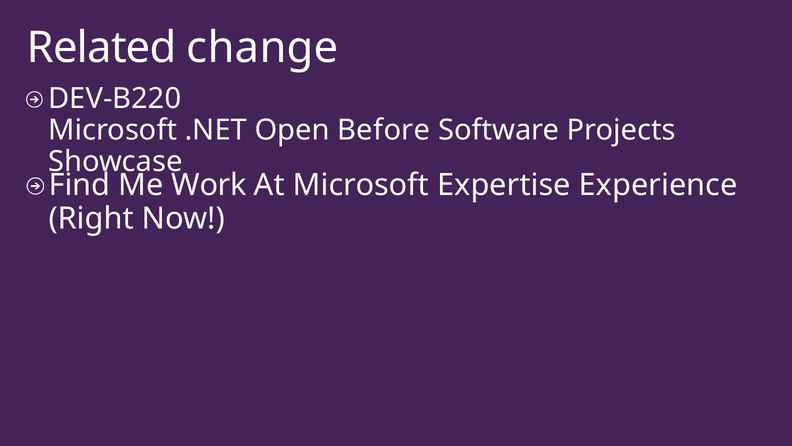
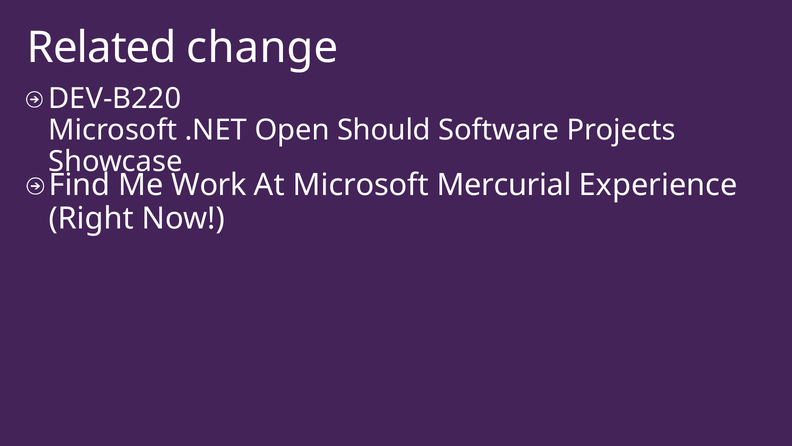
Before: Before -> Should
Expertise: Expertise -> Mercurial
